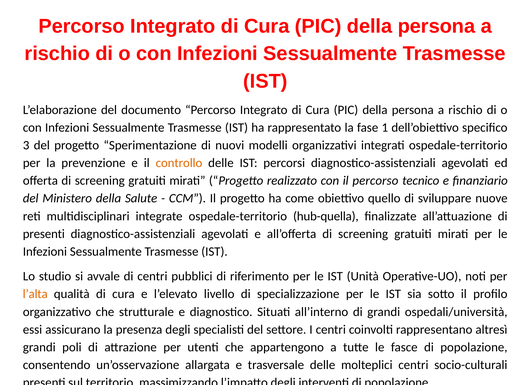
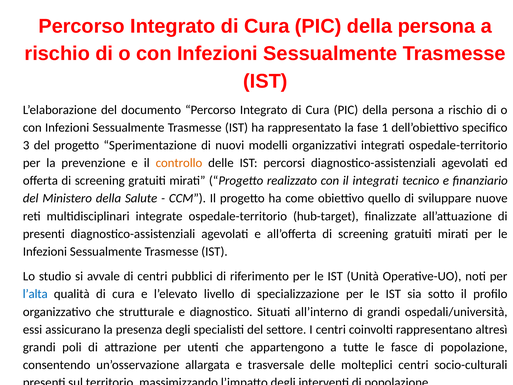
il percorso: percorso -> integrati
hub-quella: hub-quella -> hub-target
l’alta colour: orange -> blue
